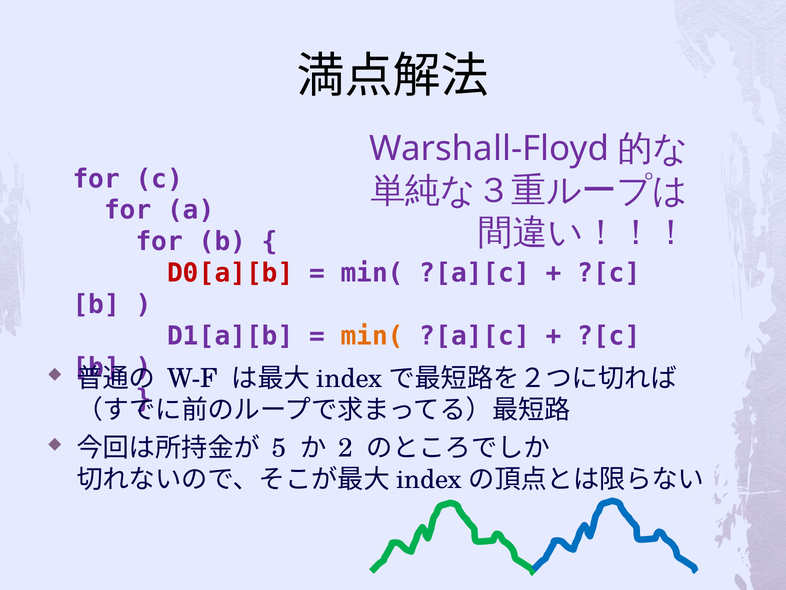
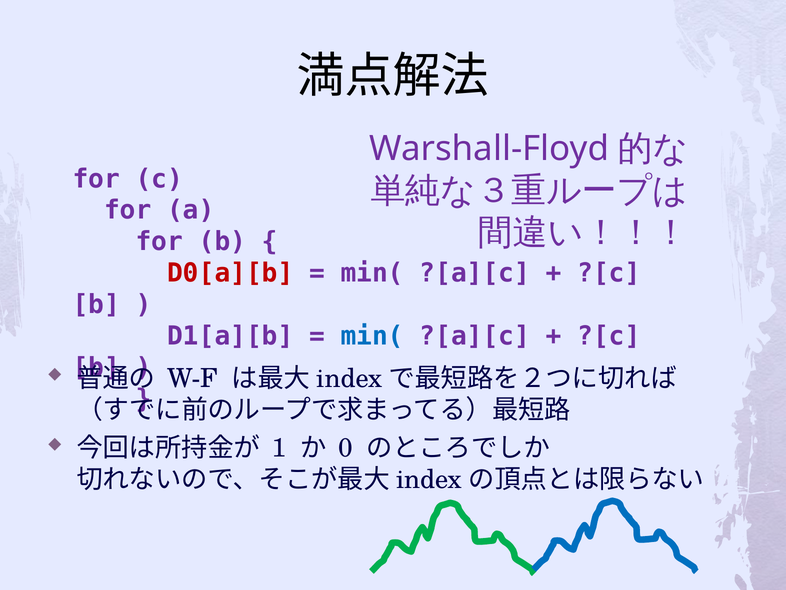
min( at (372, 336) colour: orange -> blue
5: 5 -> 1
2: 2 -> 0
